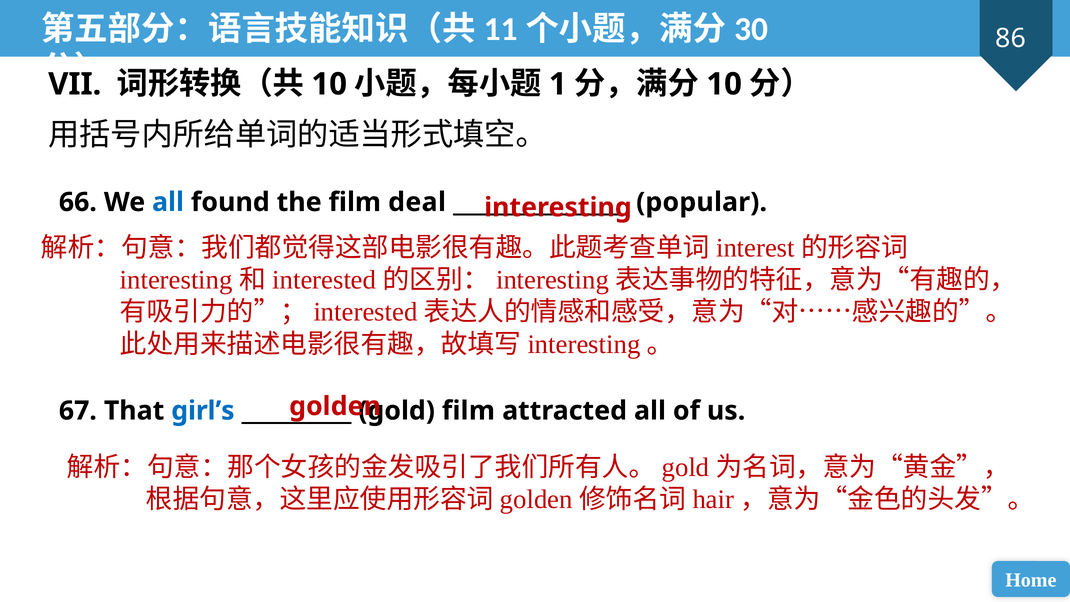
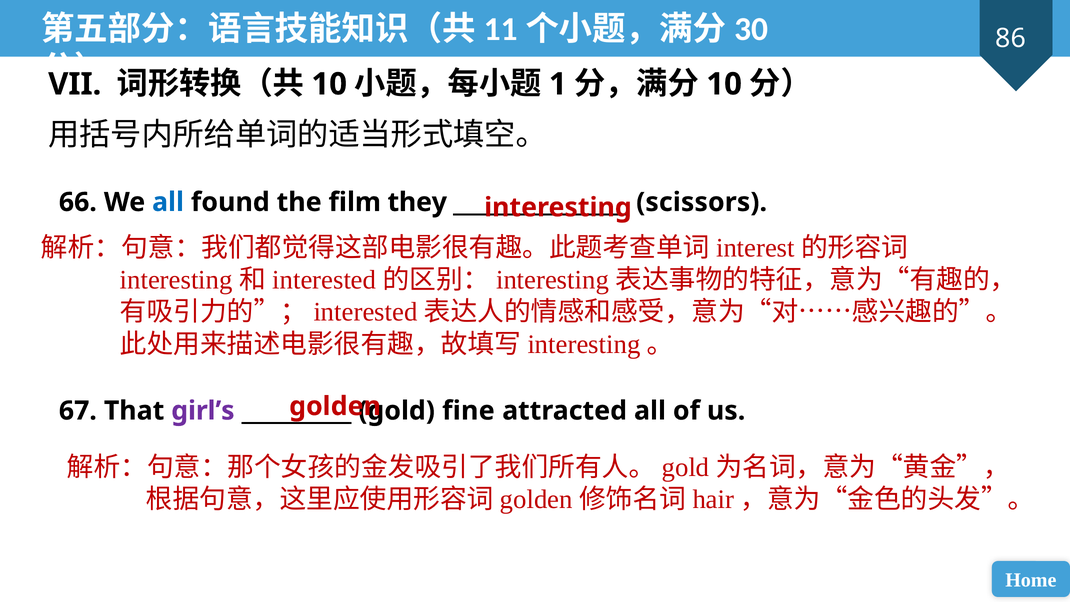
deal: deal -> they
popular: popular -> scissors
girl’s colour: blue -> purple
gold film: film -> fine
